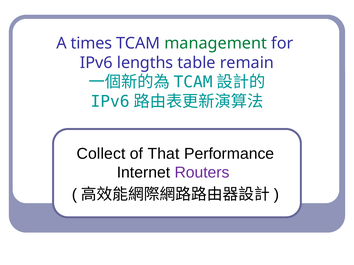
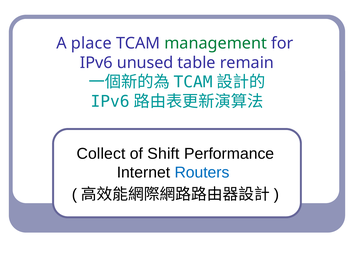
times: times -> place
lengths: lengths -> unused
That: That -> Shift
Routers colour: purple -> blue
